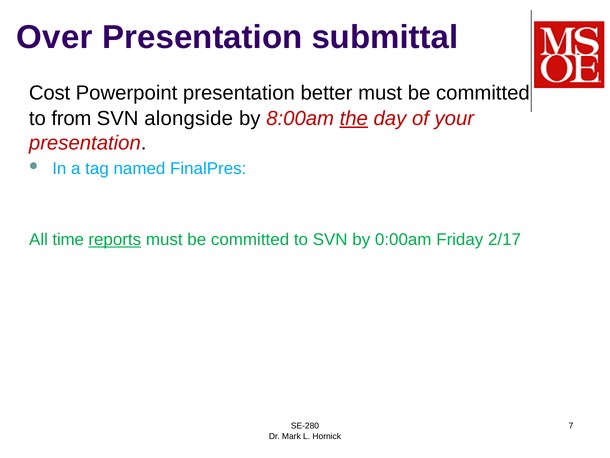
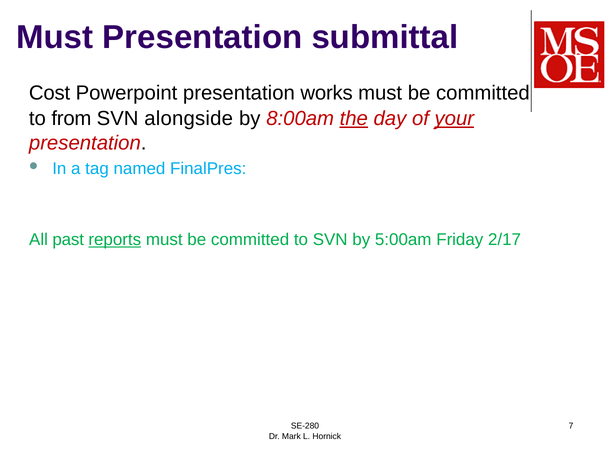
Over at (55, 37): Over -> Must
better: better -> works
your underline: none -> present
time: time -> past
0:00am: 0:00am -> 5:00am
